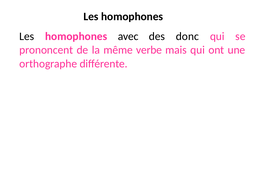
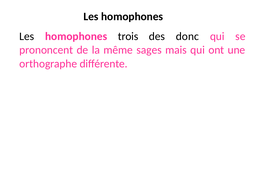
avec: avec -> trois
verbe: verbe -> sages
